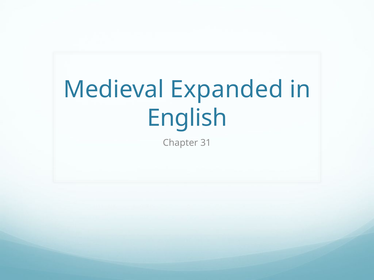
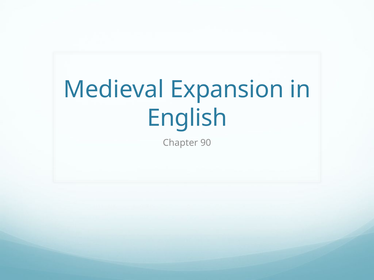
Expanded: Expanded -> Expansion
31: 31 -> 90
